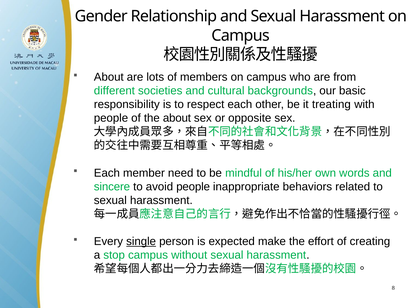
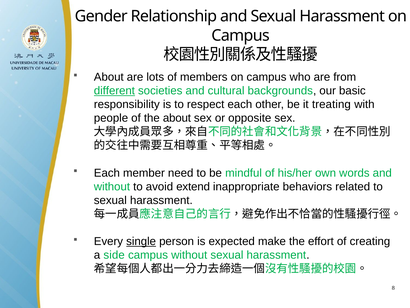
different underline: none -> present
sincere at (112, 186): sincere -> without
avoid people: people -> extend
stop: stop -> side
